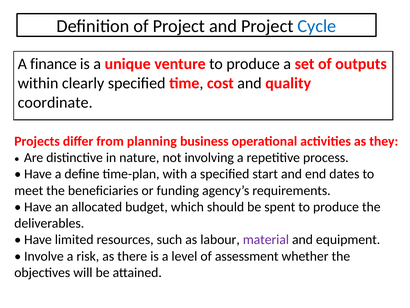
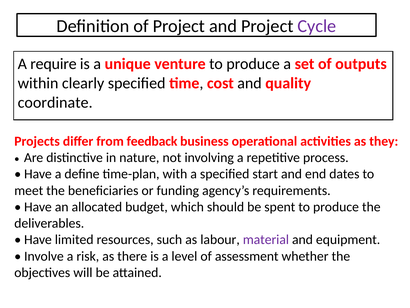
Cycle colour: blue -> purple
finance: finance -> require
planning: planning -> feedback
